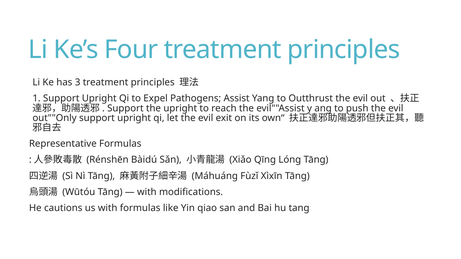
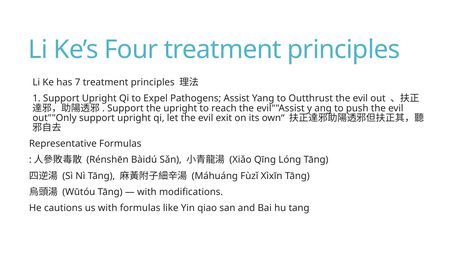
3: 3 -> 7
